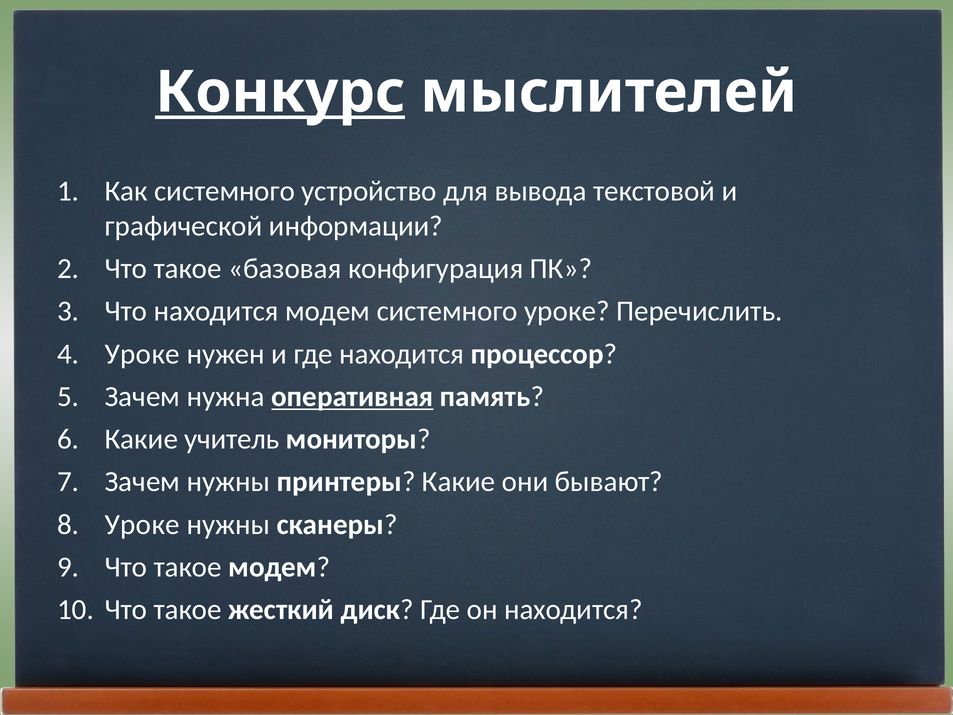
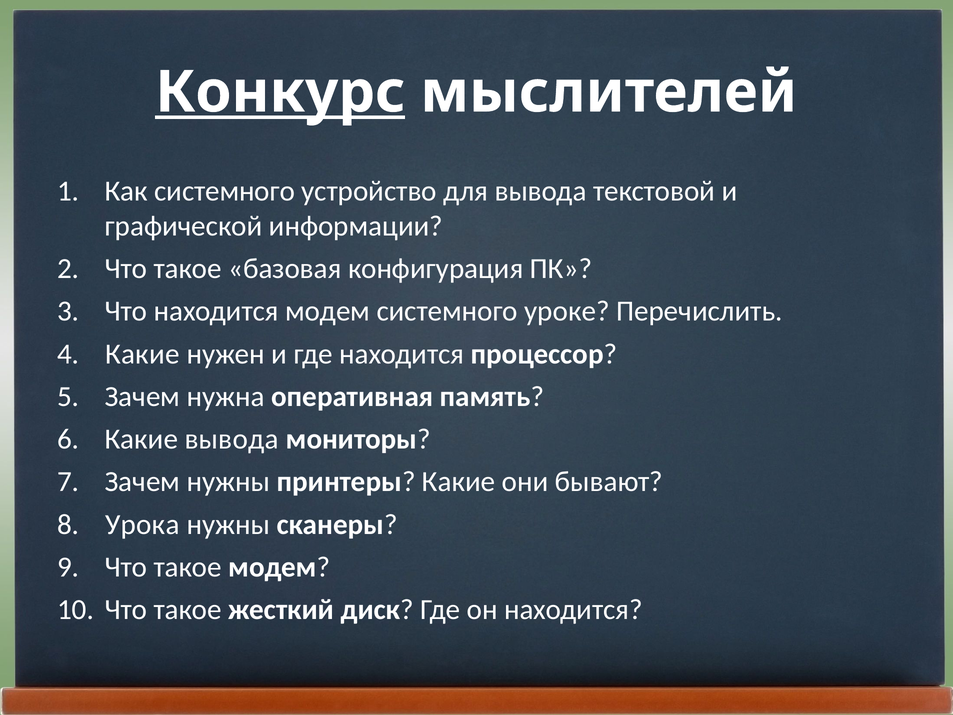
Уроке at (142, 354): Уроке -> Какие
оперативная underline: present -> none
Какие учитель: учитель -> вывода
Уроке at (142, 524): Уроке -> Урока
